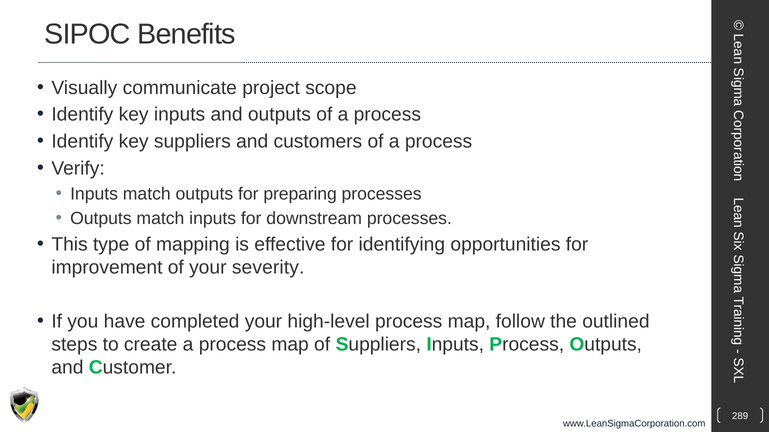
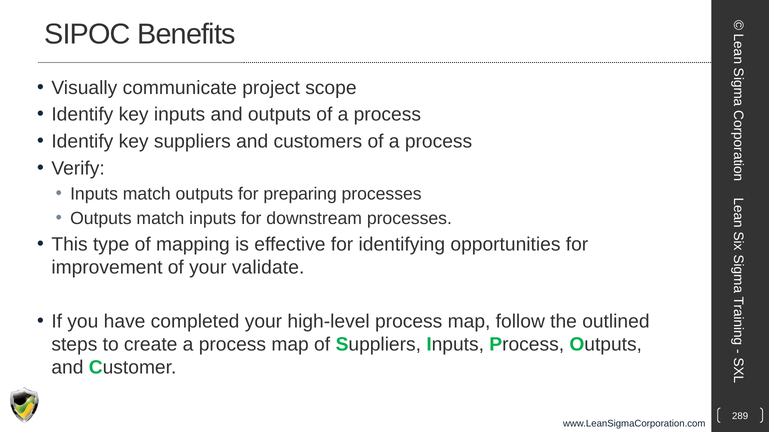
severity: severity -> validate
